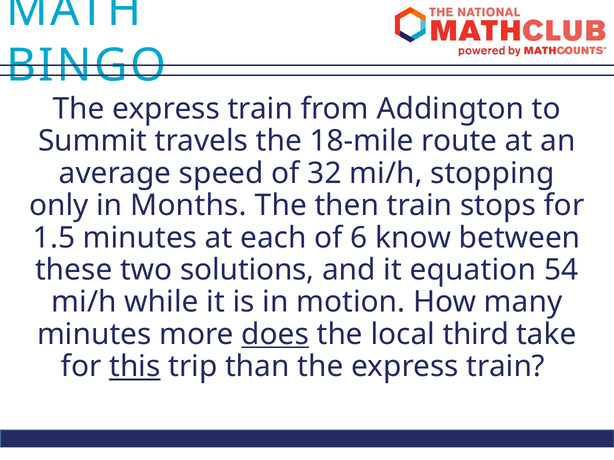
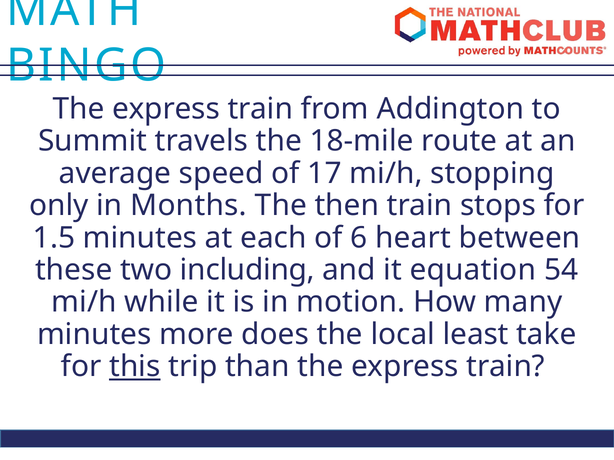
32: 32 -> 17
know: know -> heart
solutions: solutions -> including
does underline: present -> none
third: third -> least
